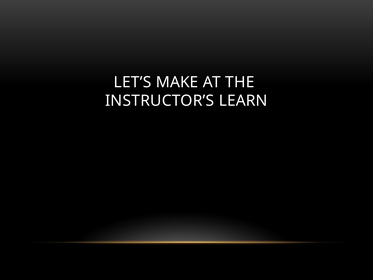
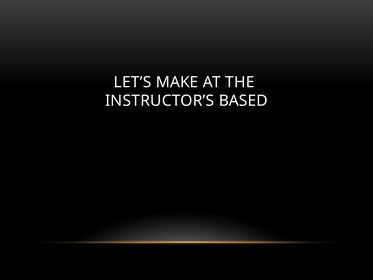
LEARN: LEARN -> BASED
